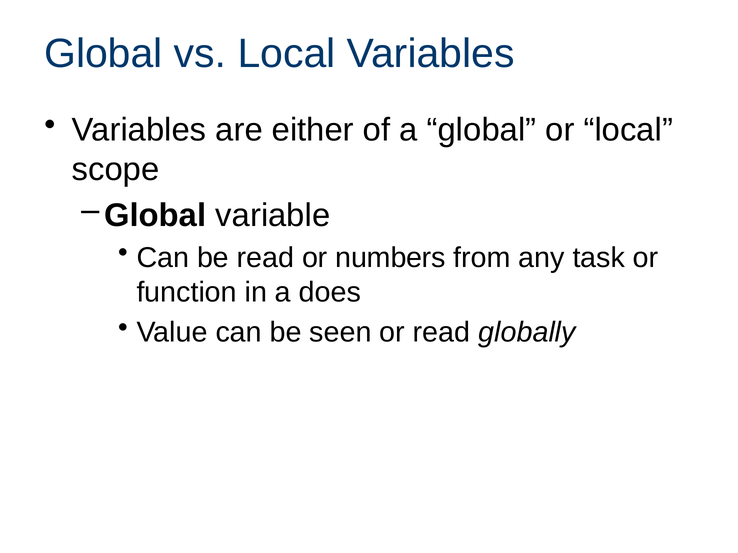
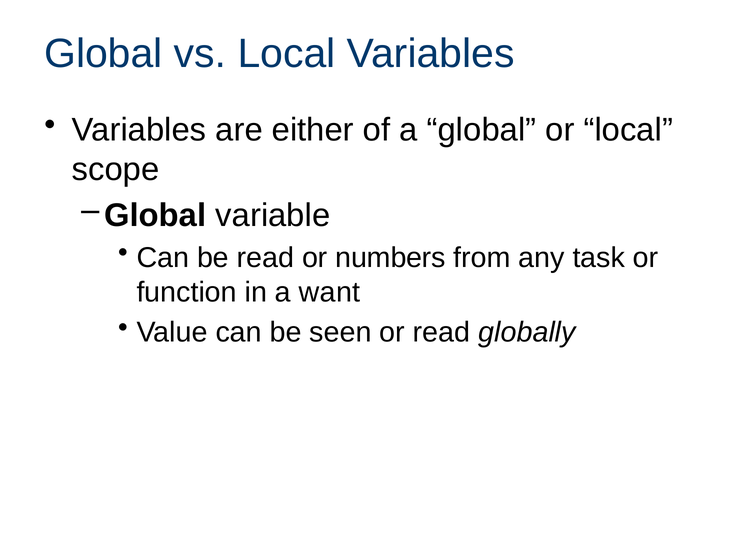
does: does -> want
